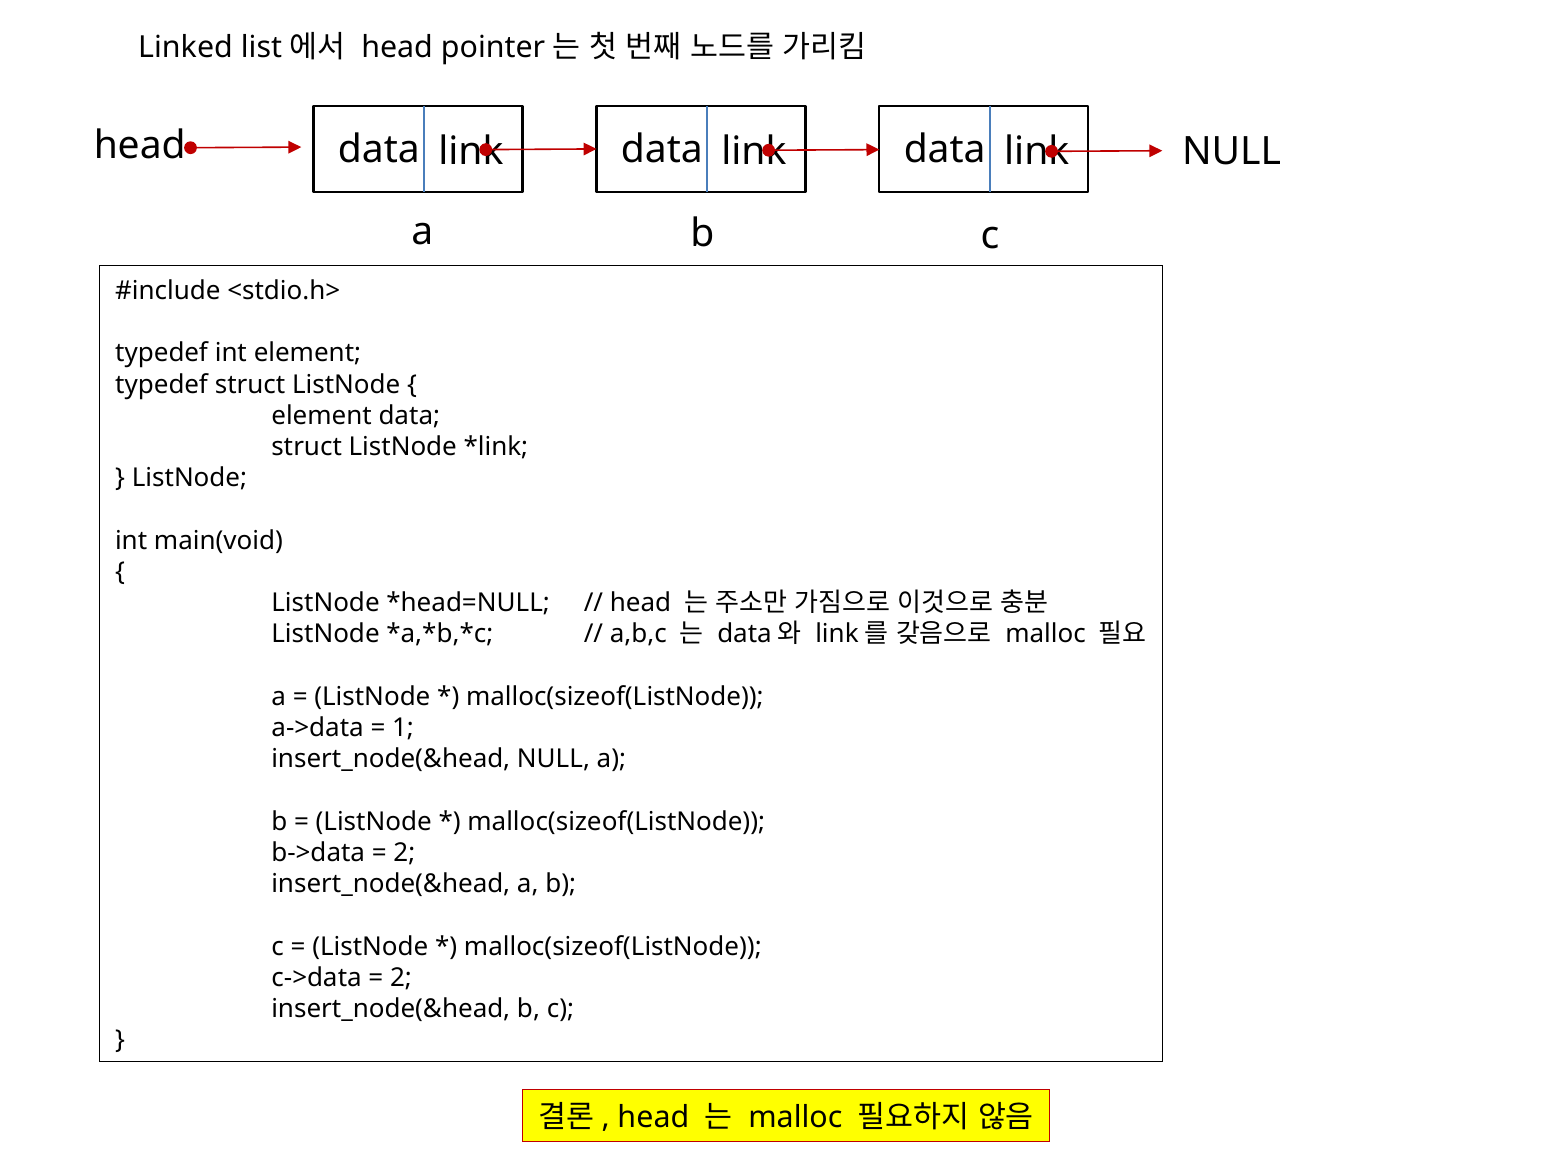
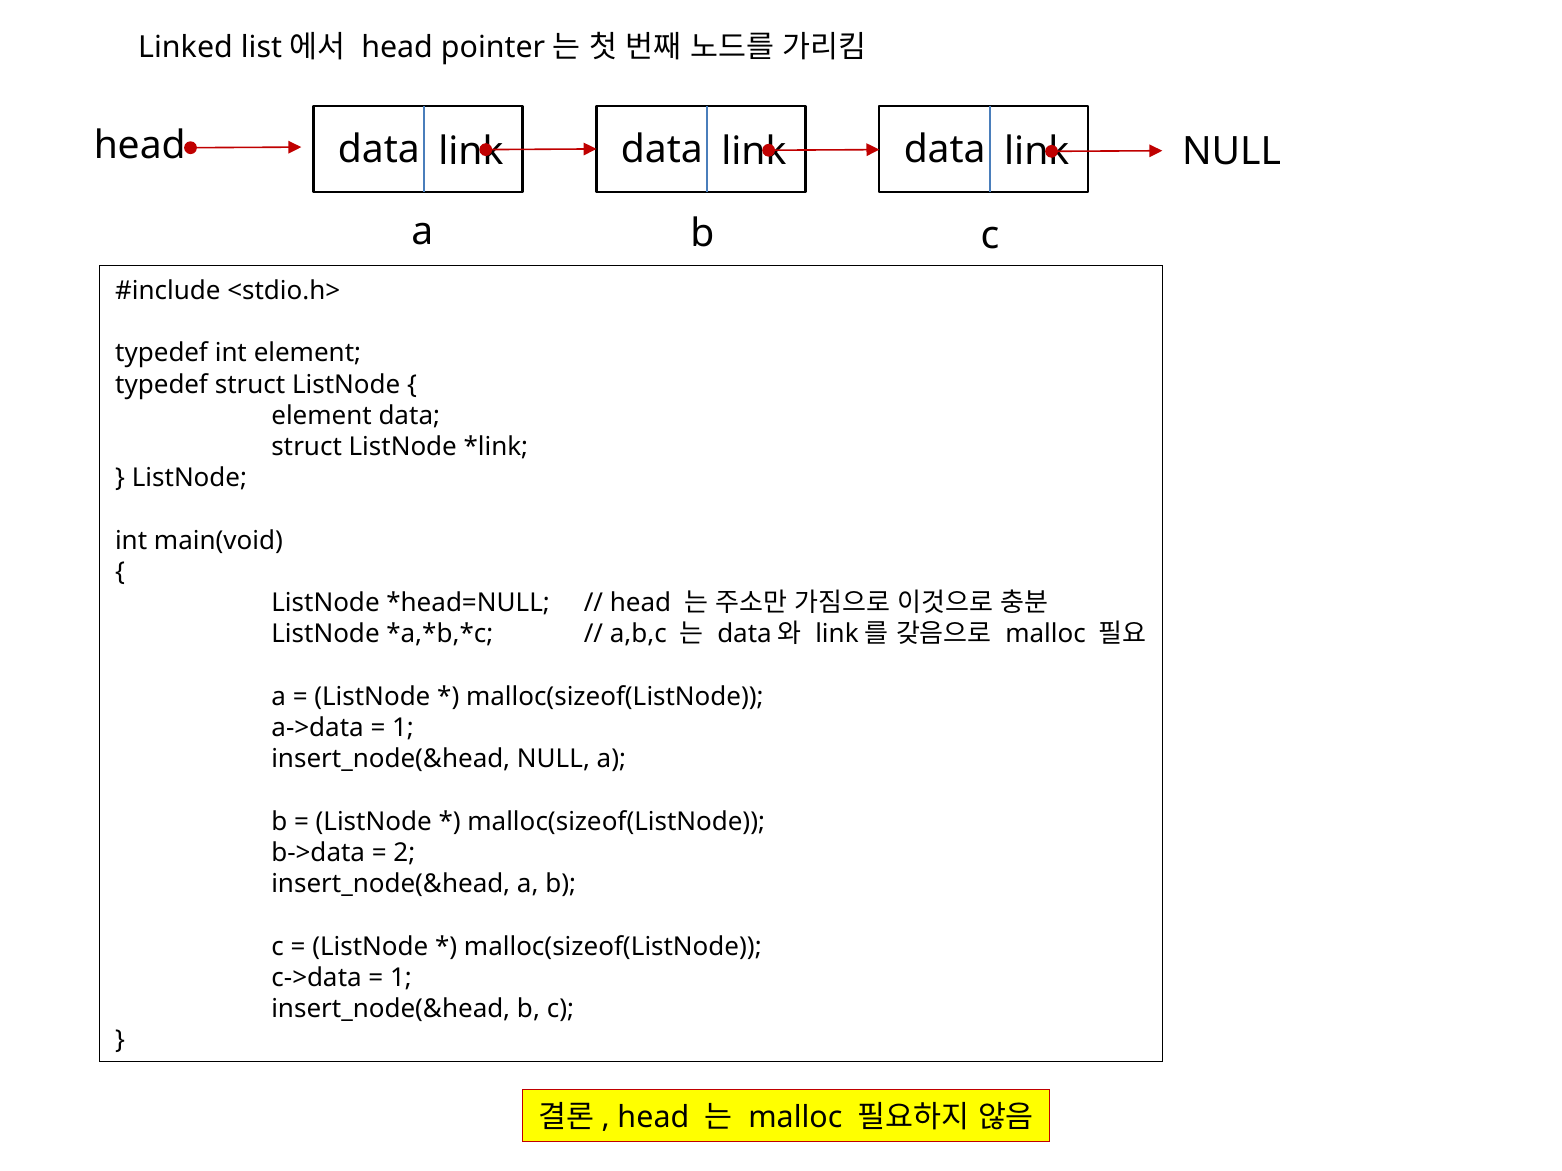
2 at (401, 978): 2 -> 1
